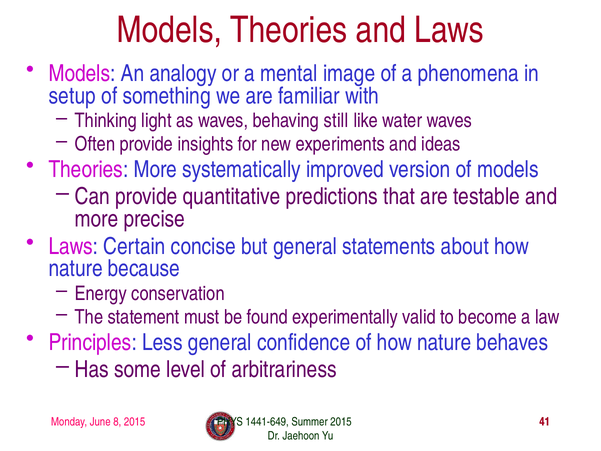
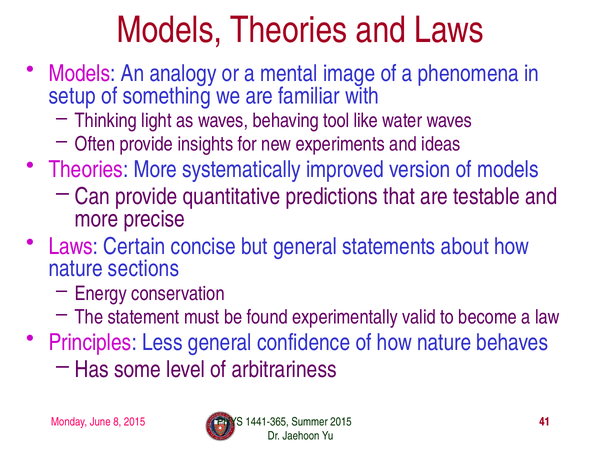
still: still -> tool
because: because -> sections
1441-649: 1441-649 -> 1441-365
